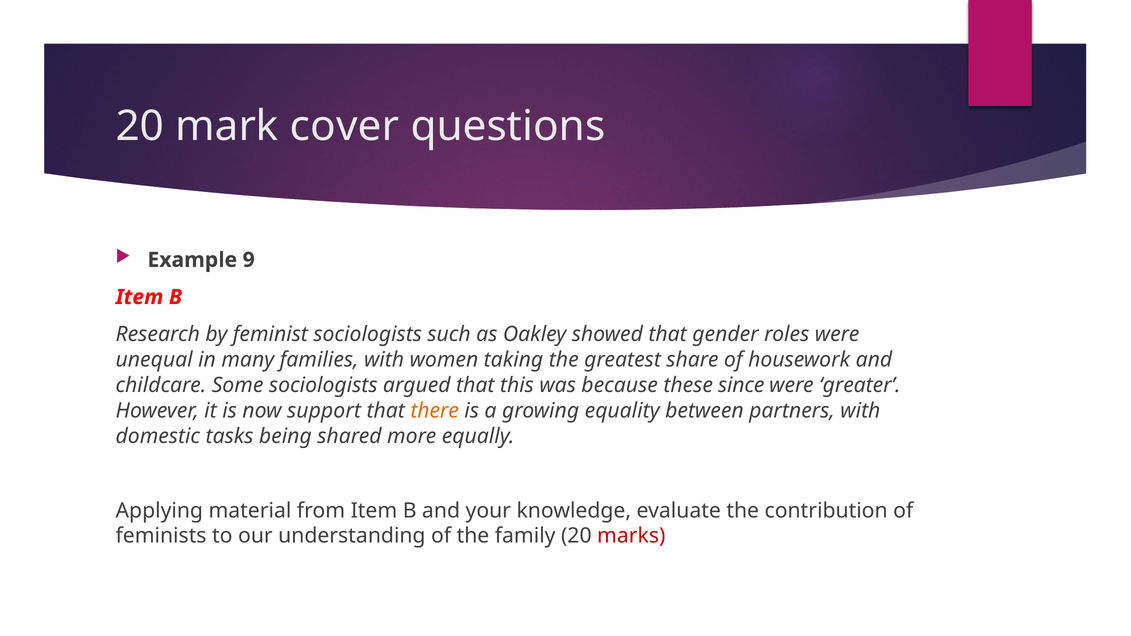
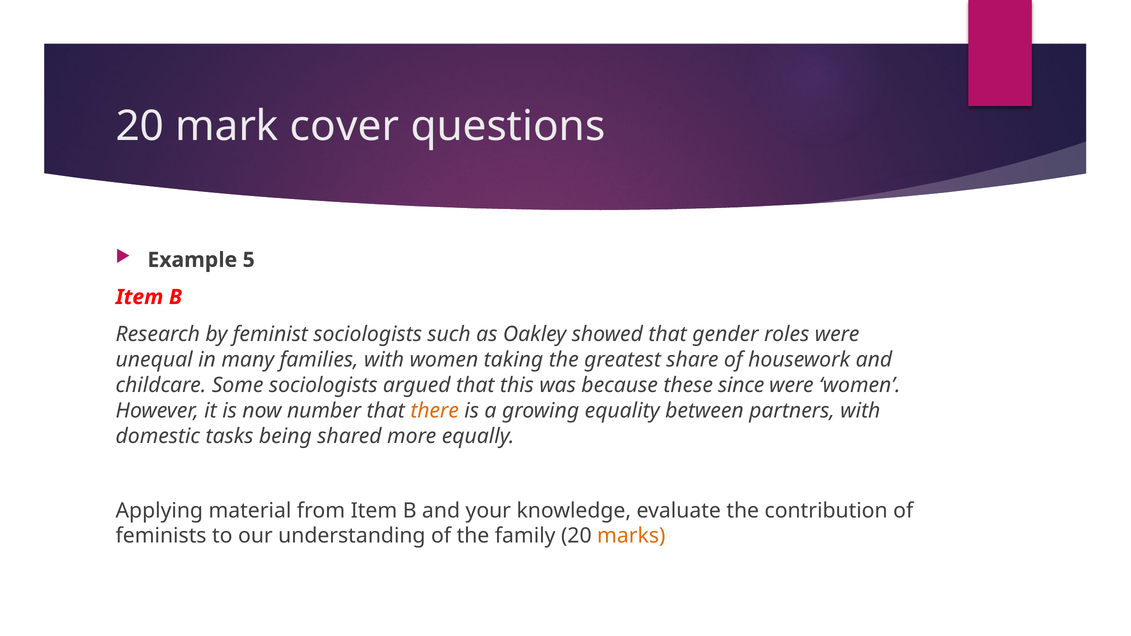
9: 9 -> 5
were greater: greater -> women
support: support -> number
marks colour: red -> orange
